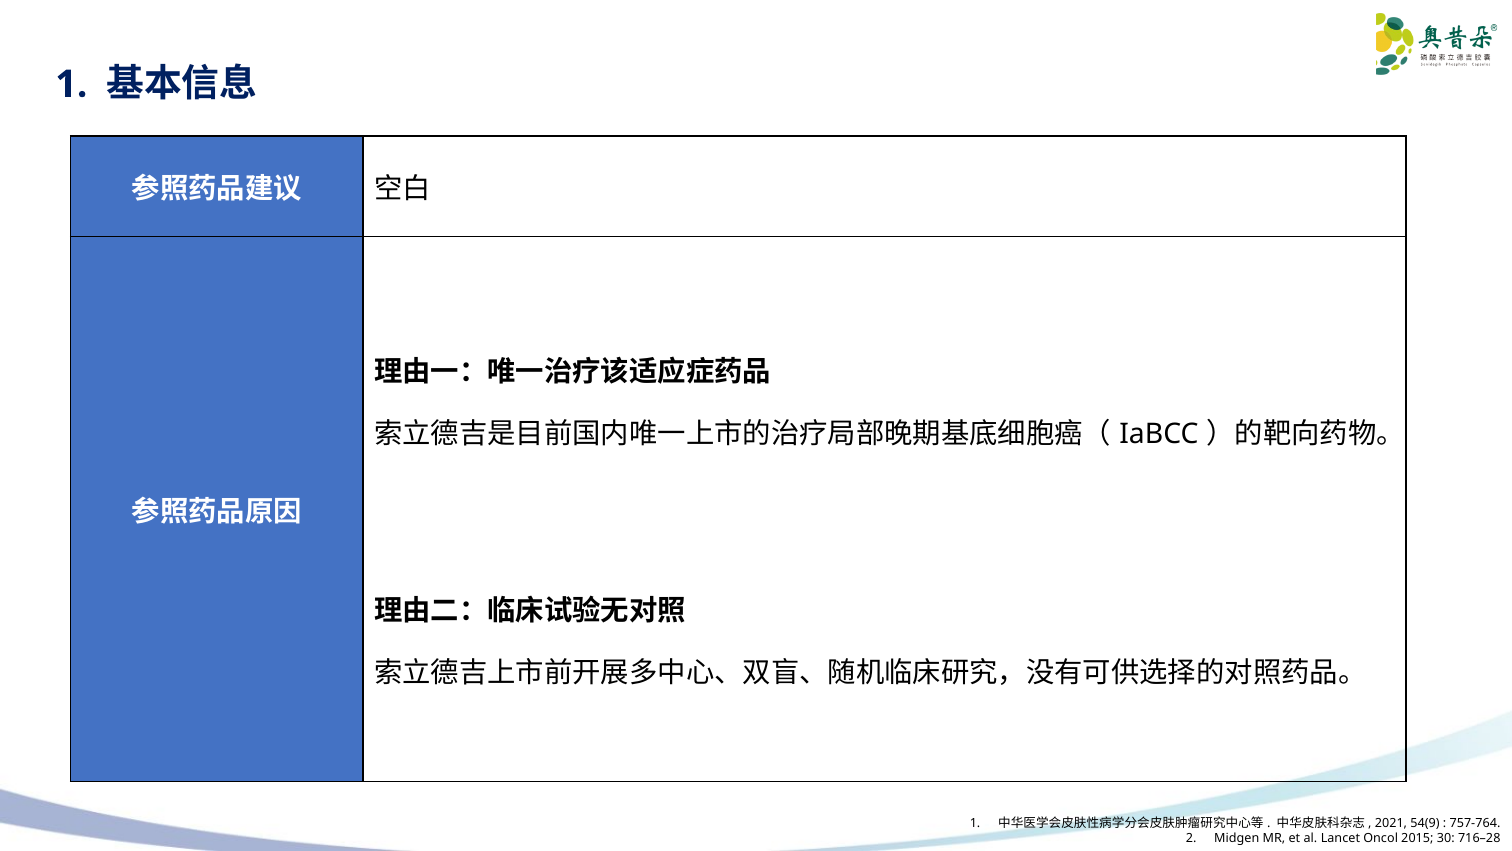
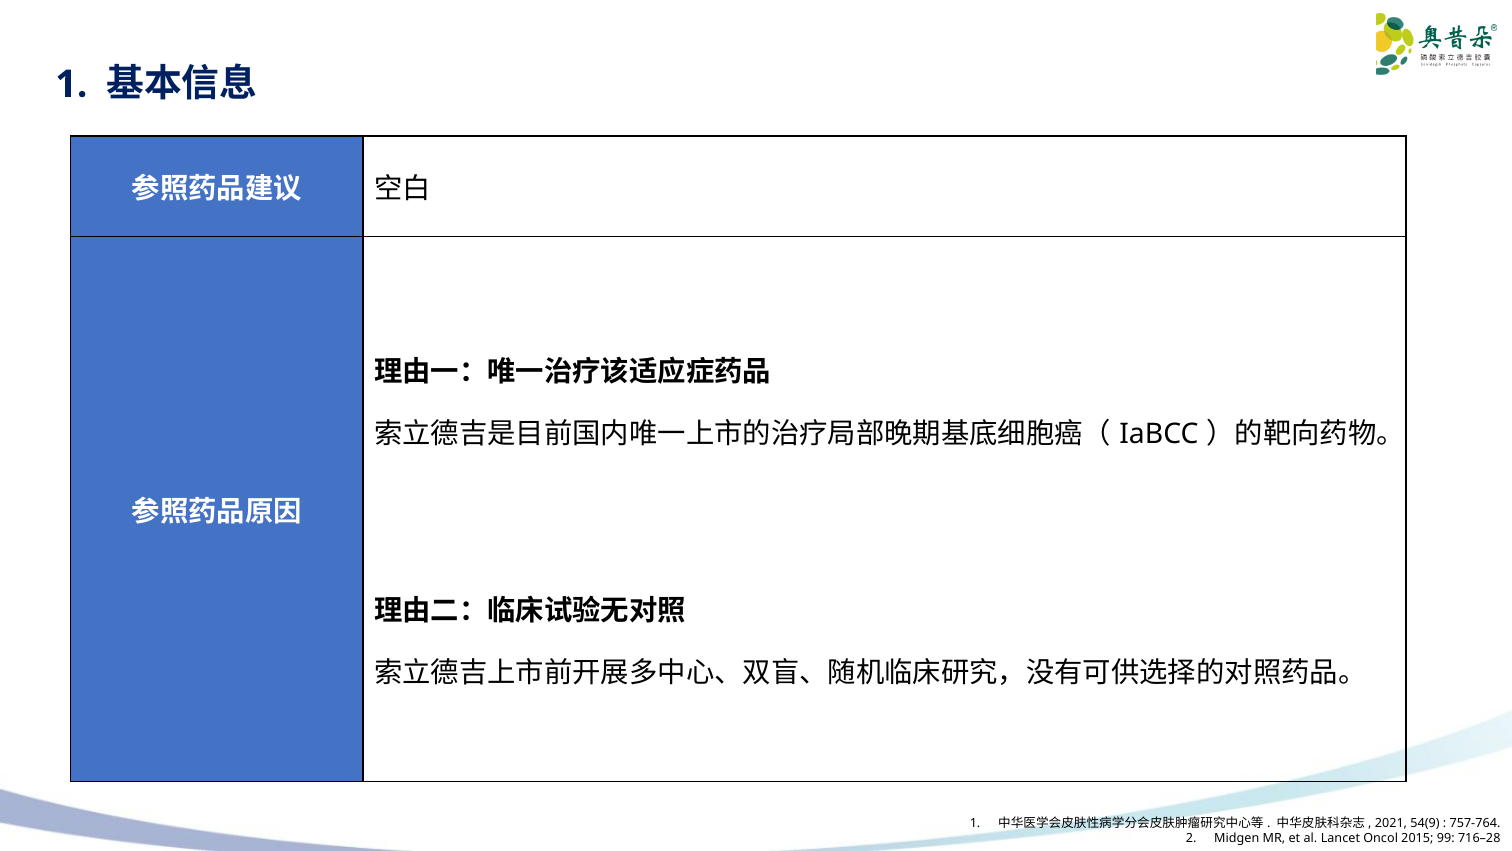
30: 30 -> 99
